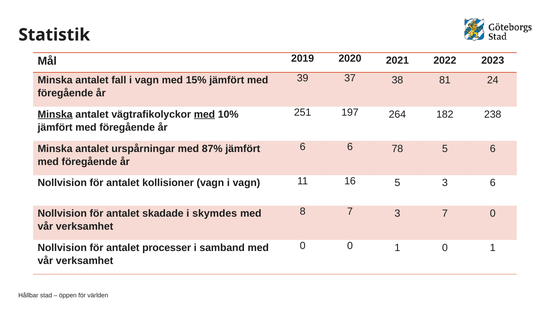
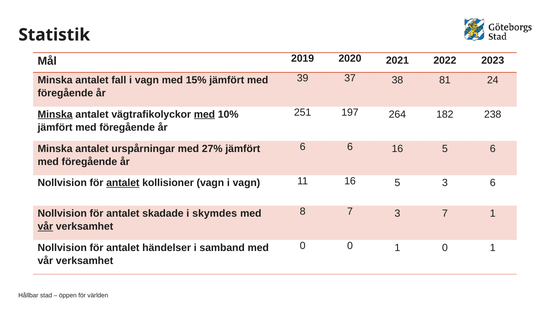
6 78: 78 -> 16
87%: 87% -> 27%
antalet at (123, 183) underline: none -> present
7 0: 0 -> 1
vår at (45, 226) underline: none -> present
processer: processer -> händelser
